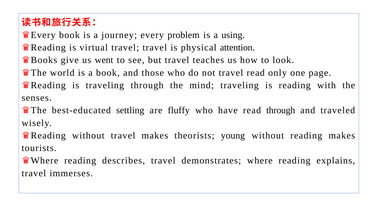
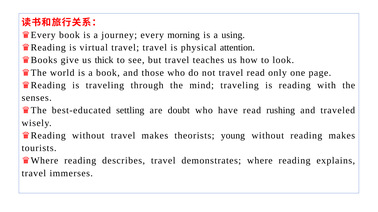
problem: problem -> morning
went: went -> thick
fluffy: fluffy -> doubt
read through: through -> rushing
